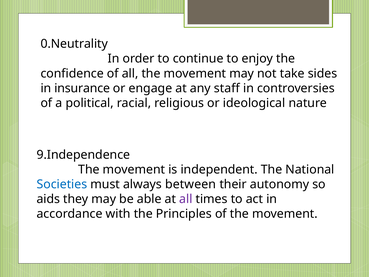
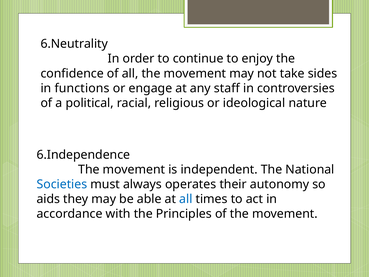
0.Neutrality: 0.Neutrality -> 6.Neutrality
insurance: insurance -> functions
9.Independence: 9.Independence -> 6.Independence
between: between -> operates
all at (186, 199) colour: purple -> blue
